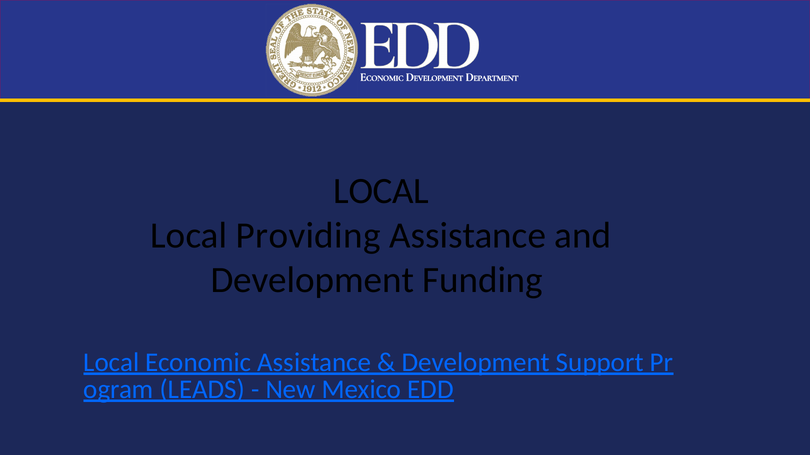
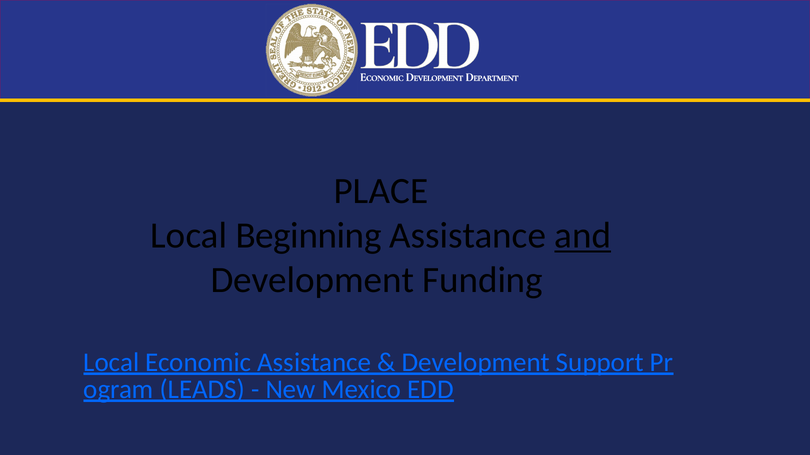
LOCAL at (381, 191): LOCAL -> PLACE
Providing: Providing -> Beginning
and underline: none -> present
